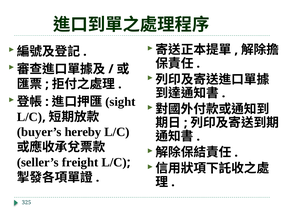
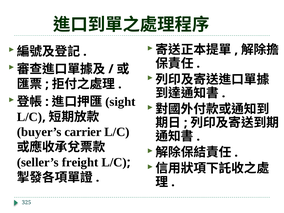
hereby: hereby -> carrier
